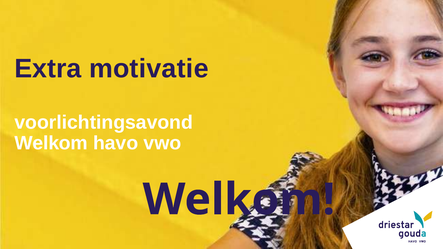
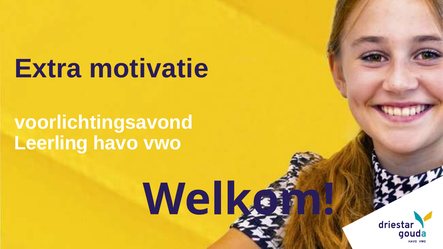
Welkom at (51, 143): Welkom -> Leerling
